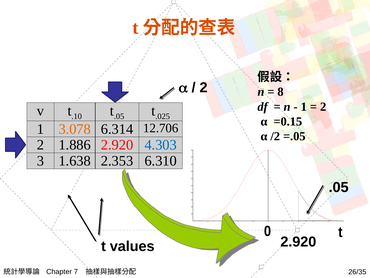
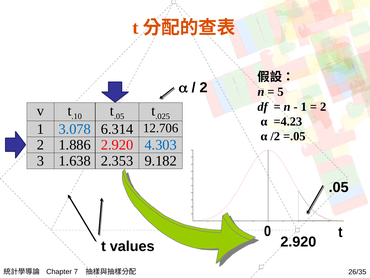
8: 8 -> 5
=0.15: =0.15 -> =4.23
3.078 colour: orange -> blue
6.310: 6.310 -> 9.182
